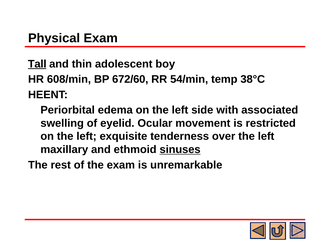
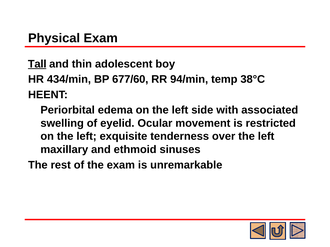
608/min: 608/min -> 434/min
672/60: 672/60 -> 677/60
54/min: 54/min -> 94/min
sinuses underline: present -> none
